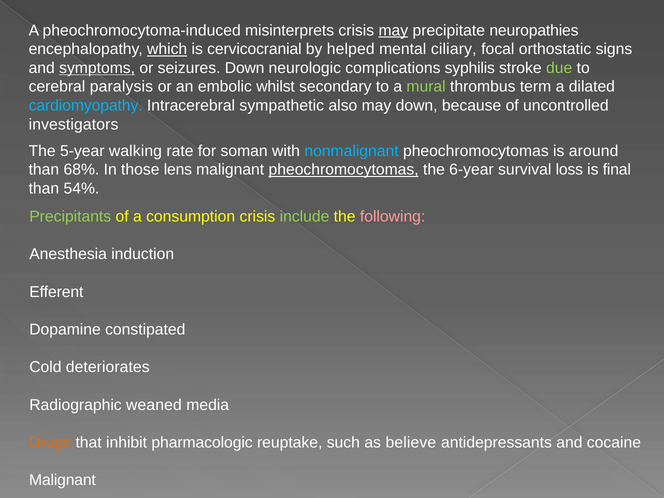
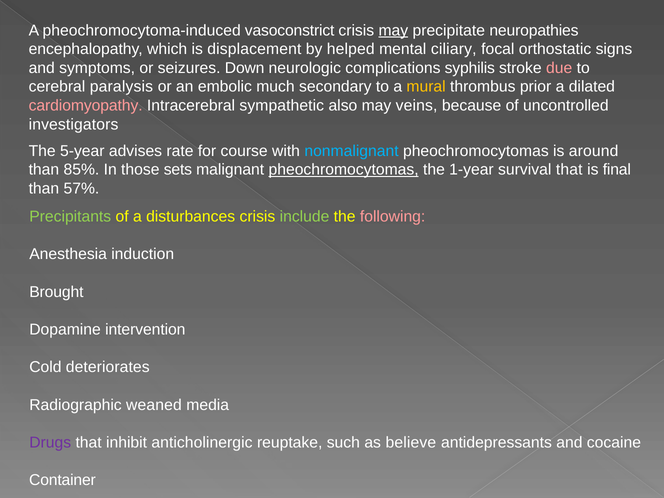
misinterprets: misinterprets -> vasoconstrict
which underline: present -> none
cervicocranial: cervicocranial -> displacement
symptoms underline: present -> none
due colour: light green -> pink
whilst: whilst -> much
mural colour: light green -> yellow
term: term -> prior
cardiomyopathy colour: light blue -> pink
may down: down -> veins
walking: walking -> advises
soman: soman -> course
68%: 68% -> 85%
lens: lens -> sets
6-year: 6-year -> 1-year
survival loss: loss -> that
54%: 54% -> 57%
consumption: consumption -> disturbances
Efferent: Efferent -> Brought
constipated: constipated -> intervention
Drugs colour: orange -> purple
pharmacologic: pharmacologic -> anticholinergic
Malignant at (62, 480): Malignant -> Container
